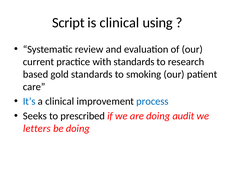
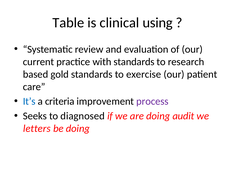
Script: Script -> Table
smoking: smoking -> exercise
a clinical: clinical -> criteria
process colour: blue -> purple
prescribed: prescribed -> diagnosed
